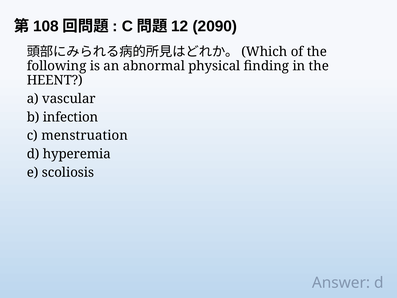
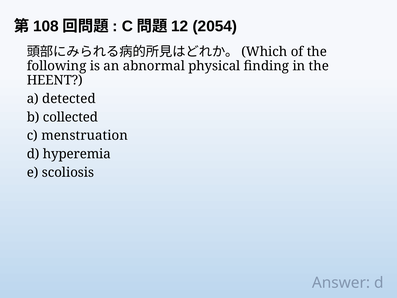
2090: 2090 -> 2054
vascular: vascular -> detected
infection: infection -> collected
